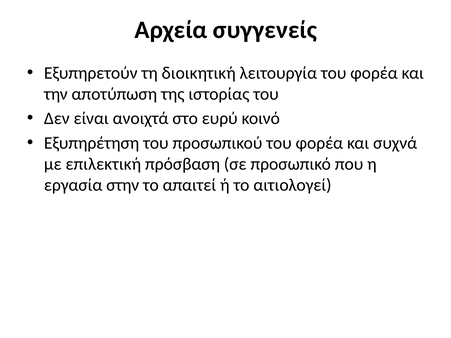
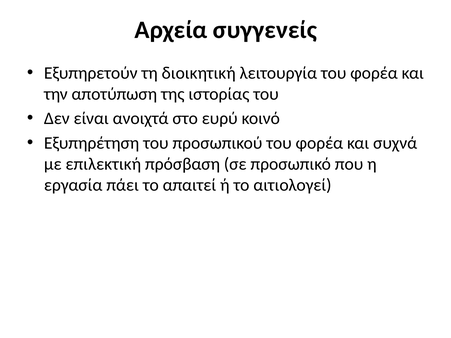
στην: στην -> πάει
